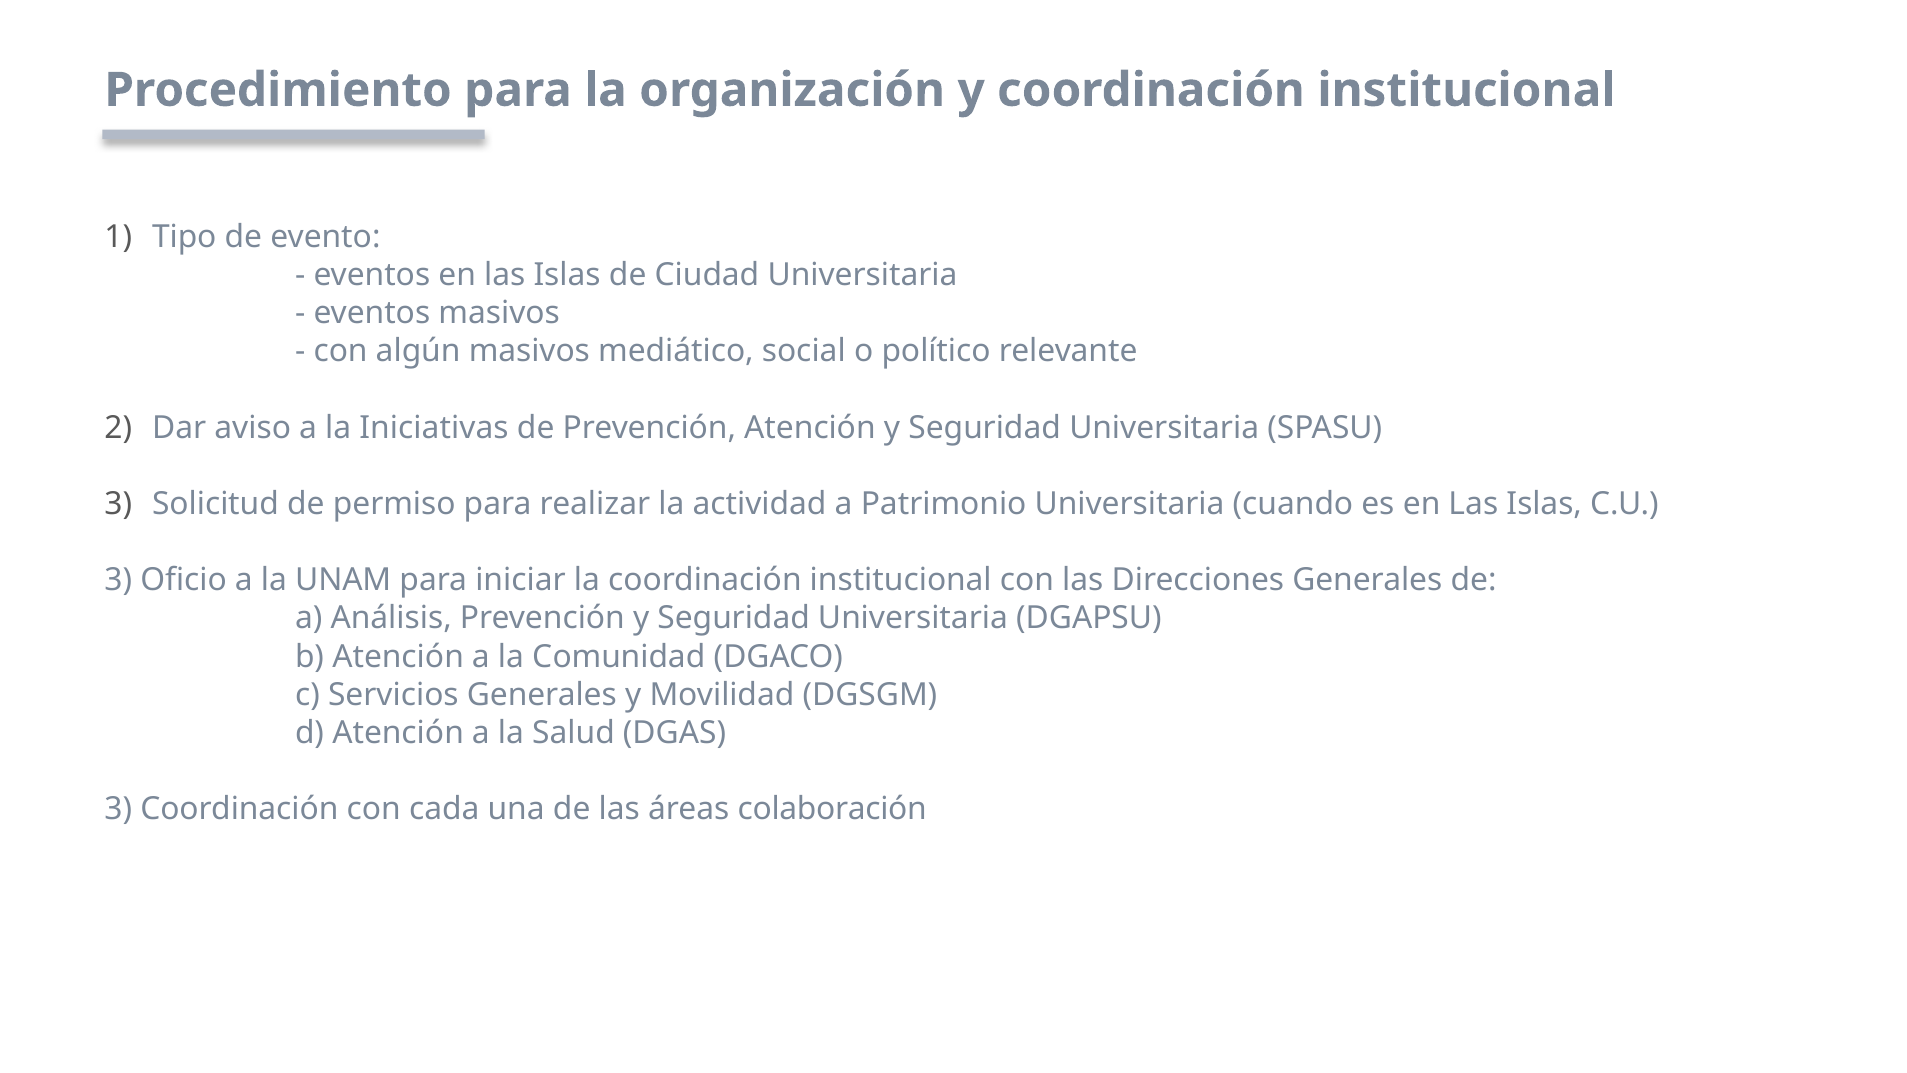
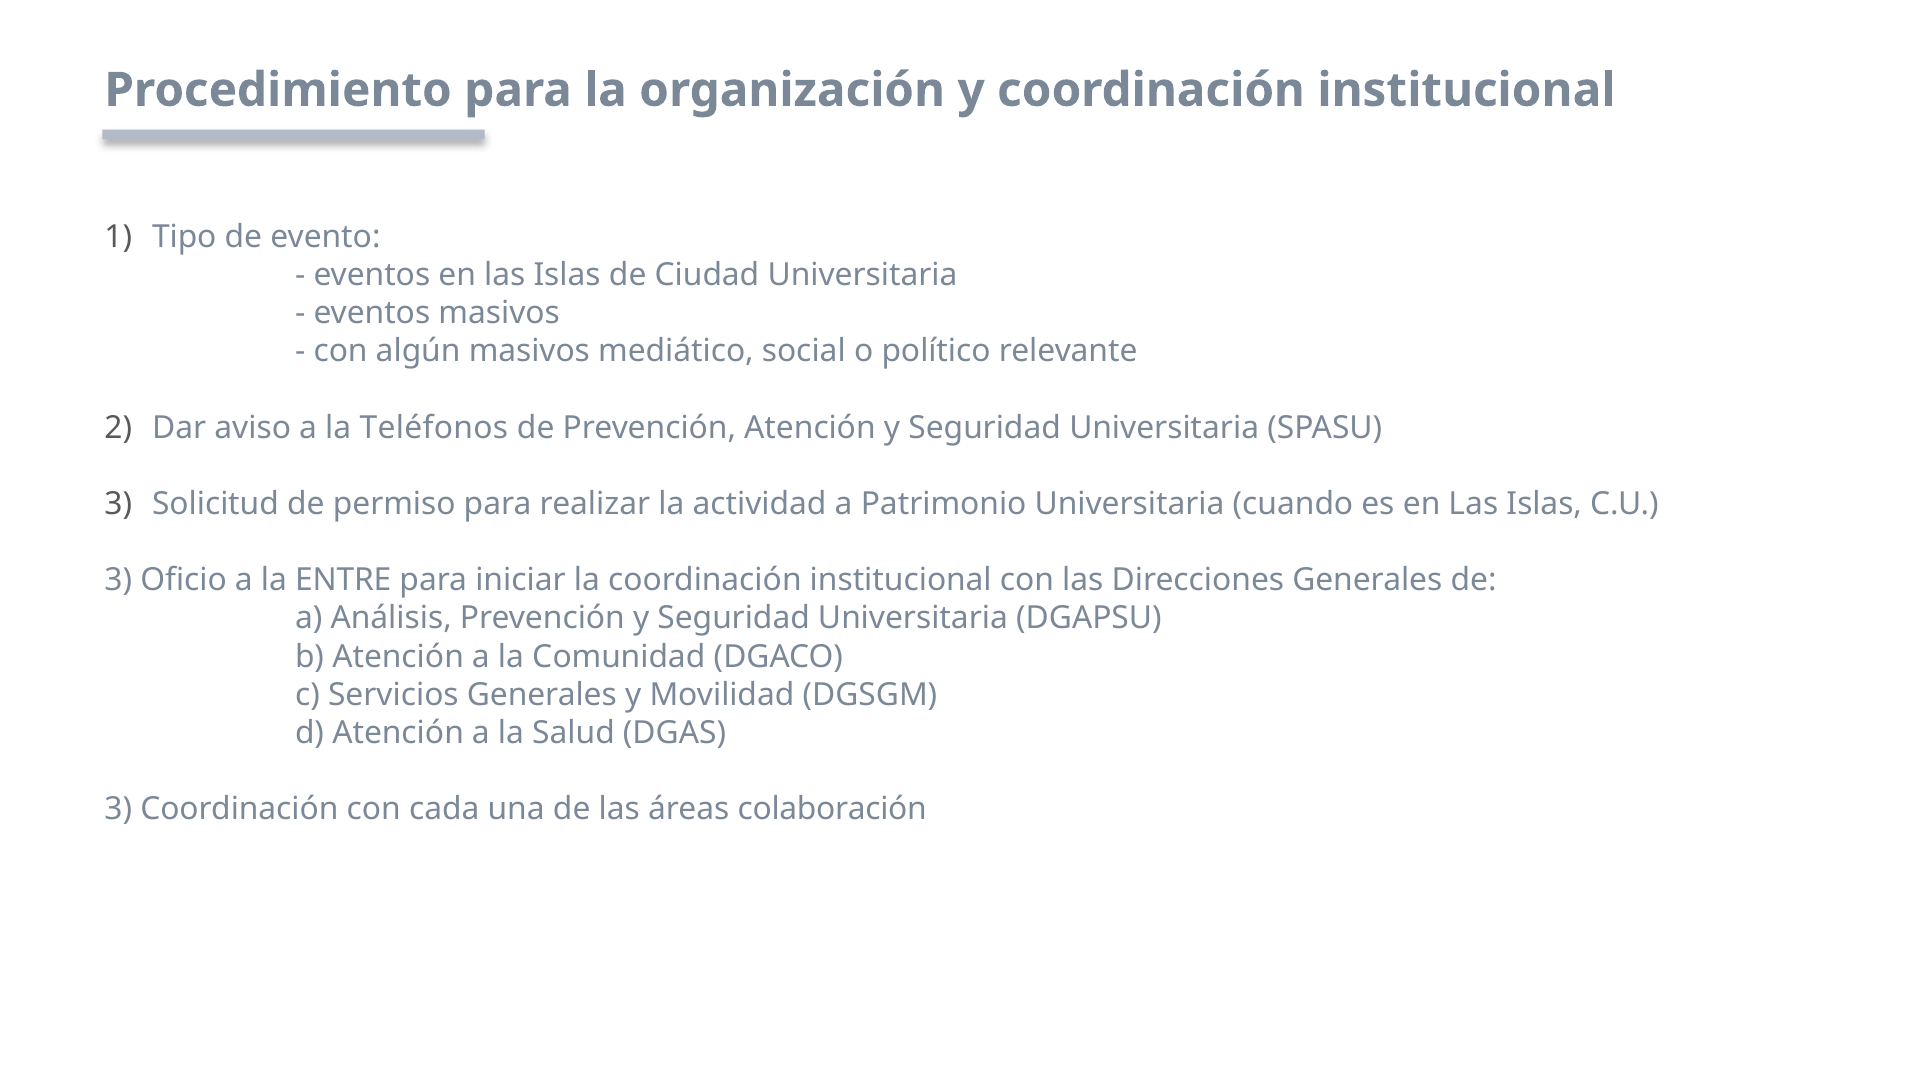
Iniciativas: Iniciativas -> Teléfonos
UNAM: UNAM -> ENTRE
